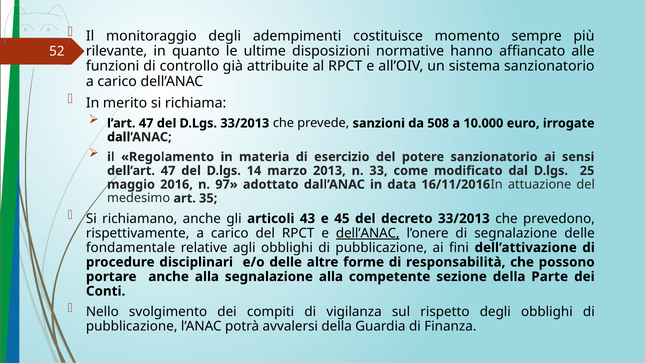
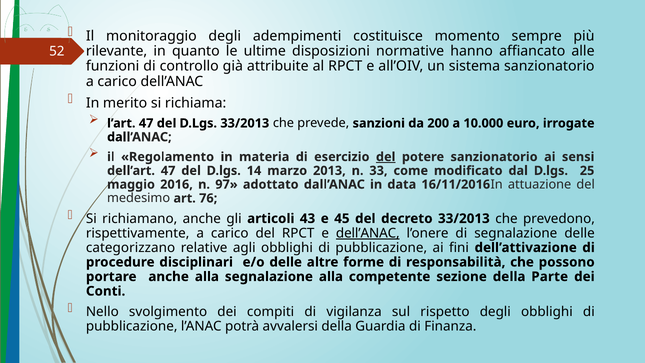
508: 508 -> 200
del at (386, 157) underline: none -> present
35: 35 -> 76
fondamentale: fondamentale -> categorizzano
